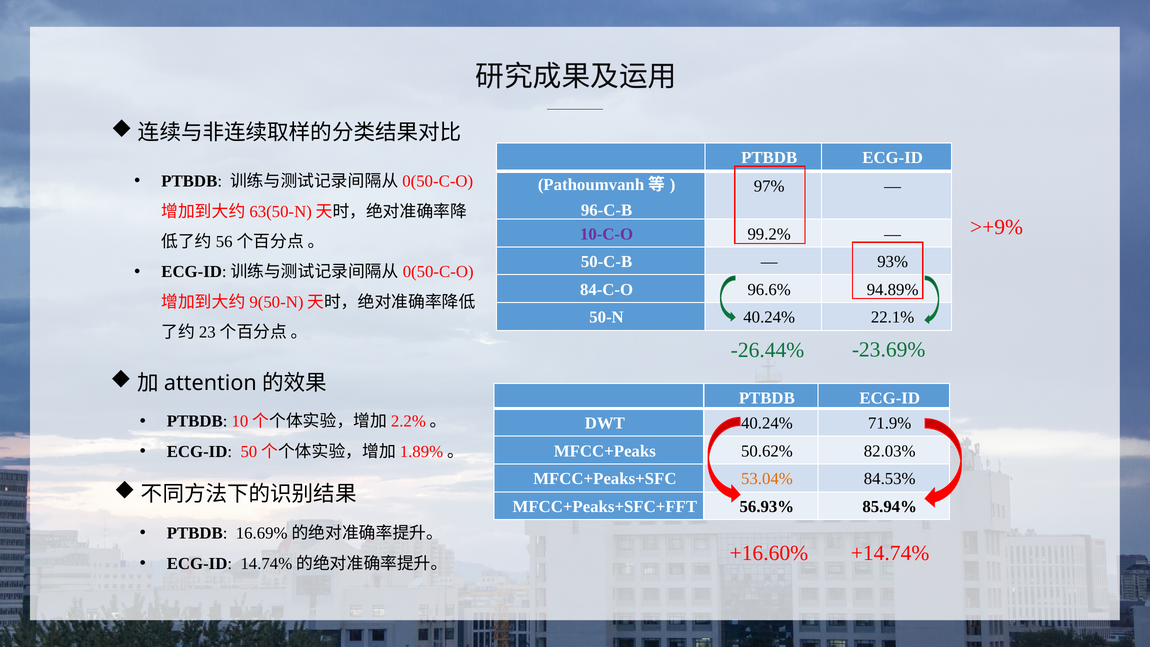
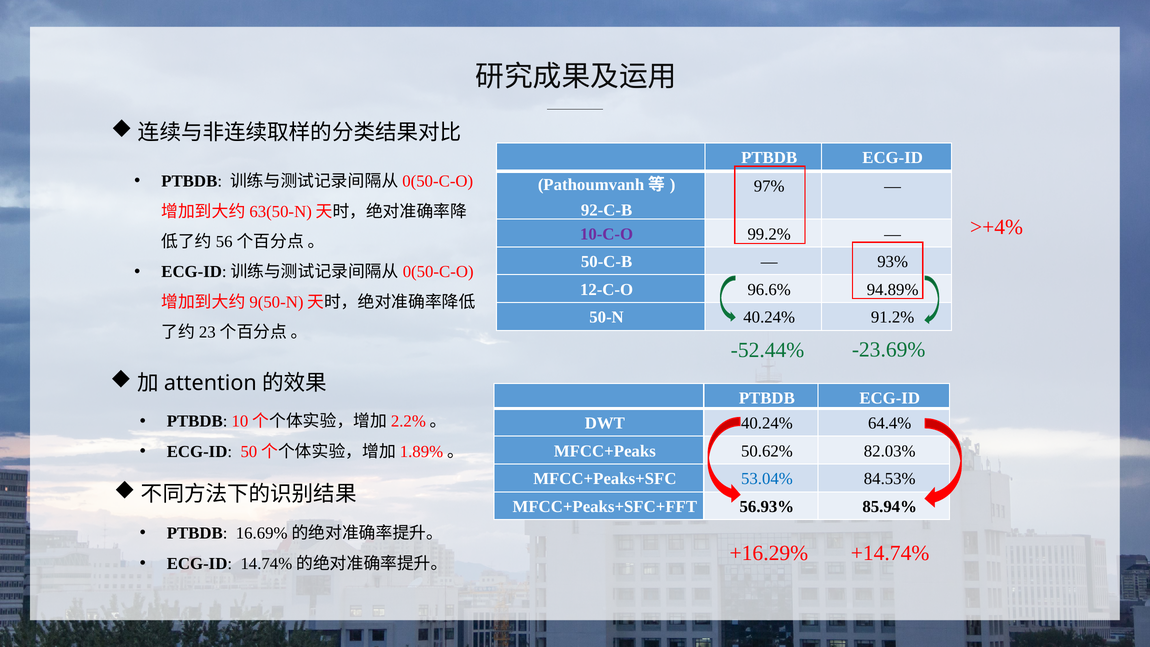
96-C-B: 96-C-B -> 92-C-B
>+9%: >+9% -> >+4%
84-C-O: 84-C-O -> 12-C-O
22.1%: 22.1% -> 91.2%
-26.44%: -26.44% -> -52.44%
71.9%: 71.9% -> 64.4%
53.04% colour: orange -> blue
+16.60%: +16.60% -> +16.29%
